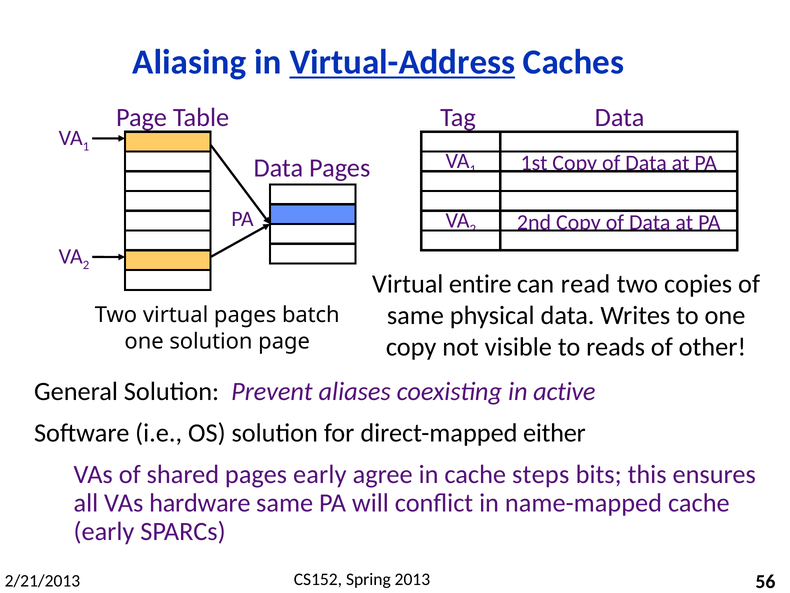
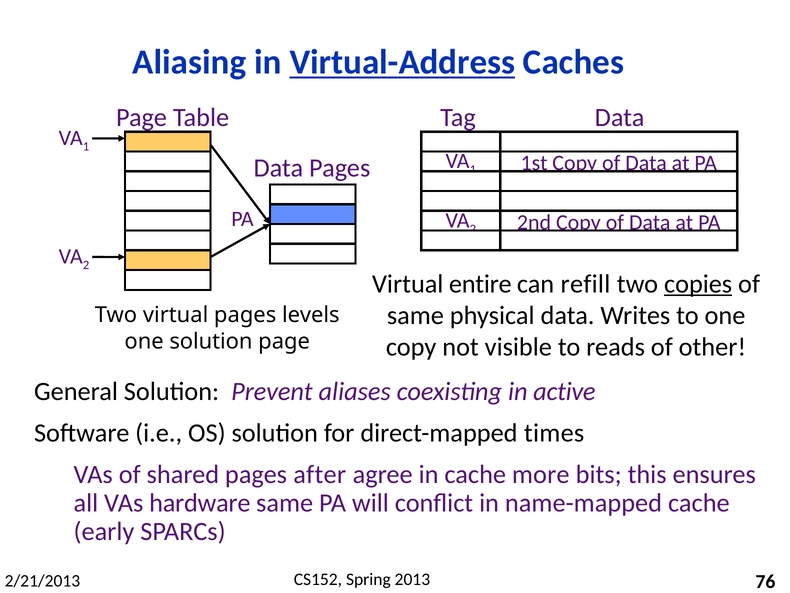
read: read -> refill
copies underline: none -> present
batch: batch -> levels
either: either -> times
pages early: early -> after
steps: steps -> more
56: 56 -> 76
